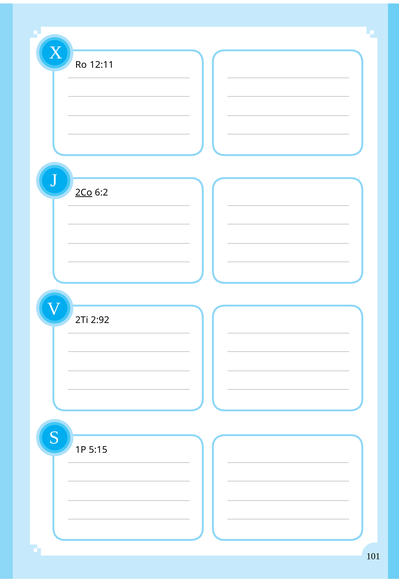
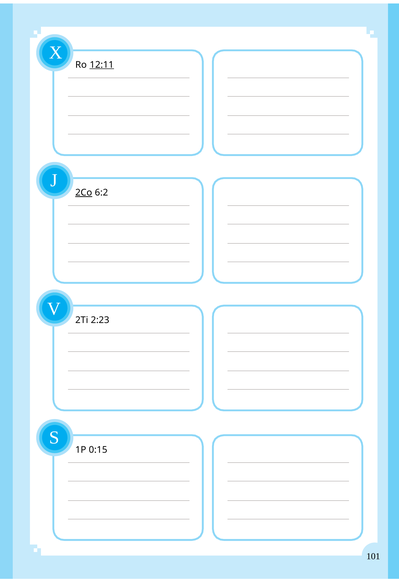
12:11 underline: none -> present
2:92: 2:92 -> 2:23
5:15: 5:15 -> 0:15
